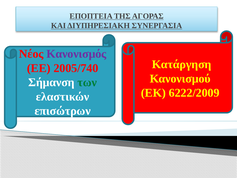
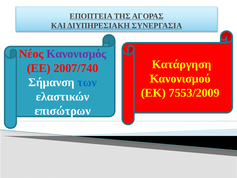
2005/740: 2005/740 -> 2007/740
των colour: green -> blue
6222/2009: 6222/2009 -> 7553/2009
